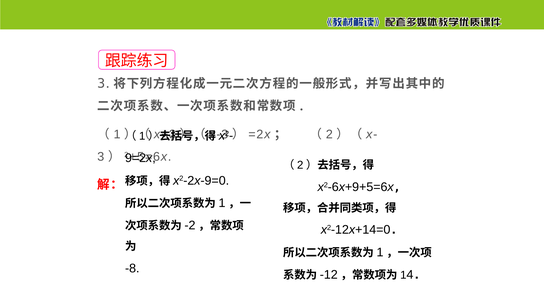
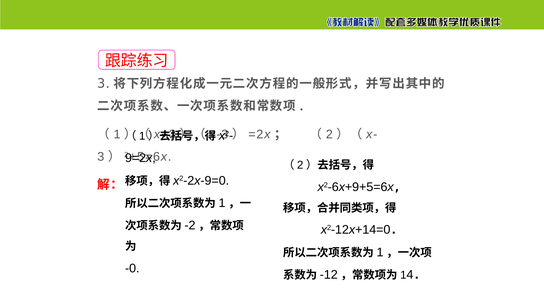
-8: -8 -> -0
